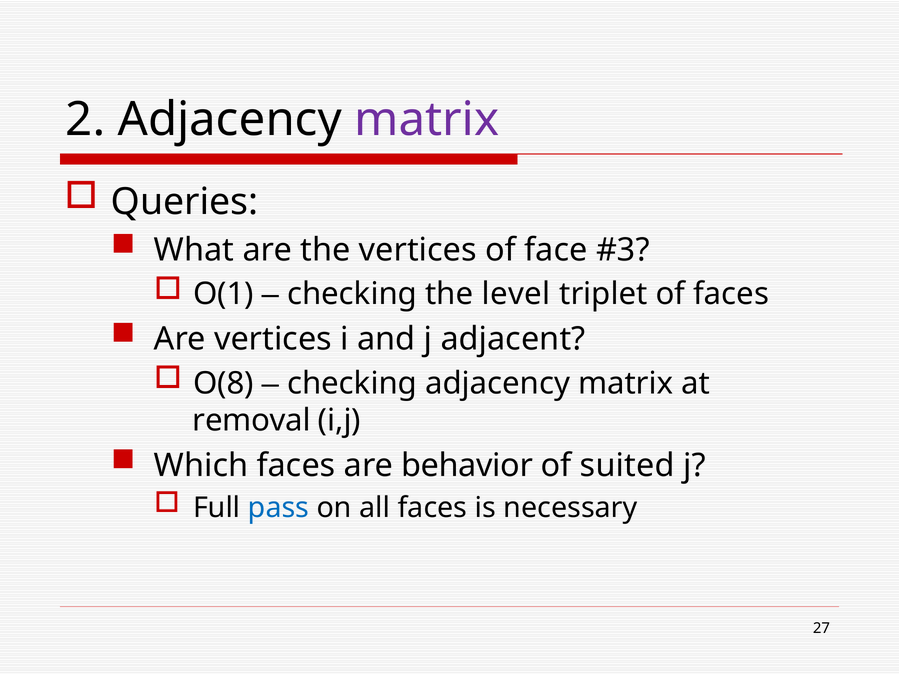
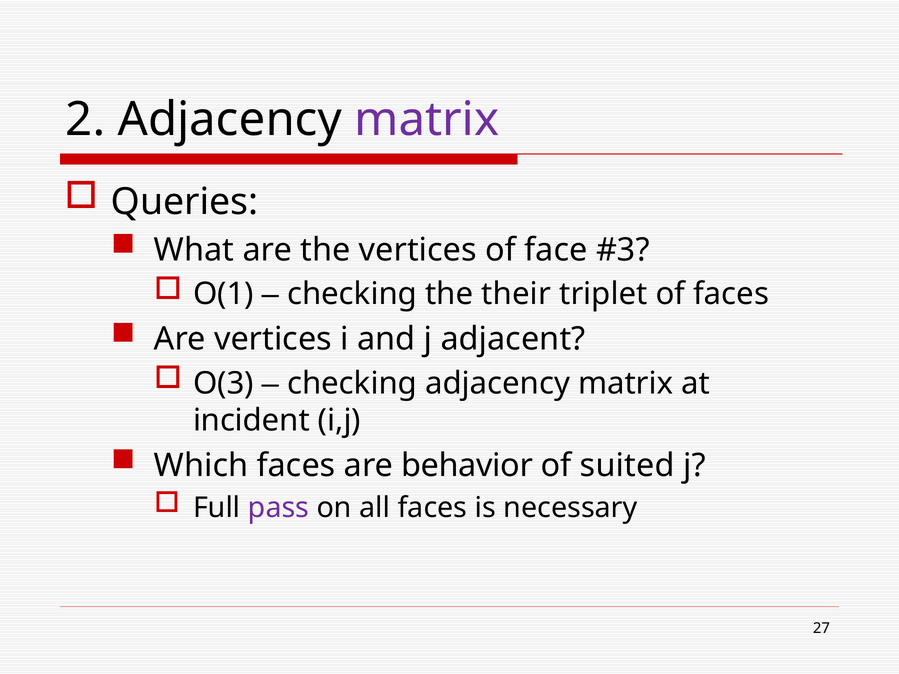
level: level -> their
O(8: O(8 -> O(3
removal: removal -> incident
pass colour: blue -> purple
